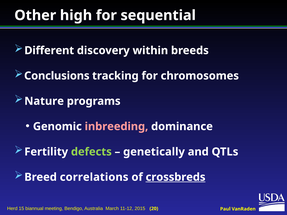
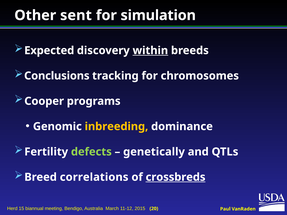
high: high -> sent
sequential: sequential -> simulation
Different: Different -> Expected
within underline: none -> present
Nature: Nature -> Cooper
inbreeding colour: pink -> yellow
